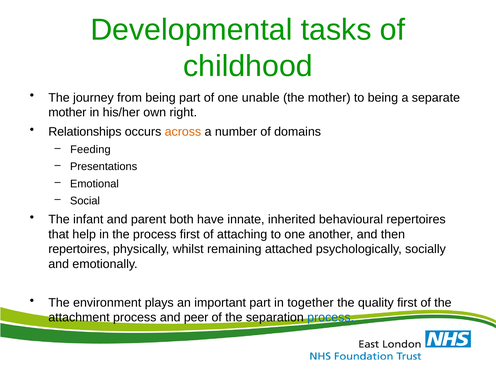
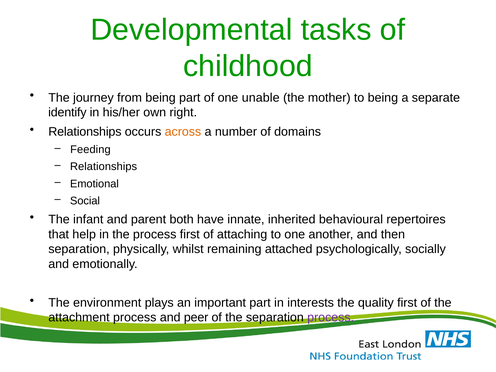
mother at (67, 112): mother -> identify
Presentations at (104, 167): Presentations -> Relationships
repertoires at (79, 249): repertoires -> separation
together: together -> interests
process at (331, 318) colour: blue -> purple
